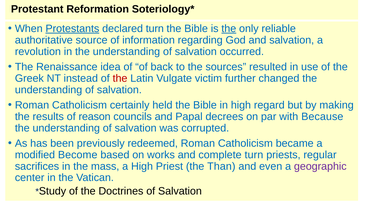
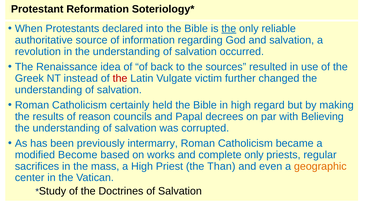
Protestants underline: present -> none
declared turn: turn -> into
Because: Because -> Believing
redeemed: redeemed -> intermarry
complete turn: turn -> only
geographic colour: purple -> orange
